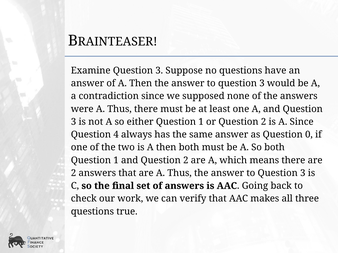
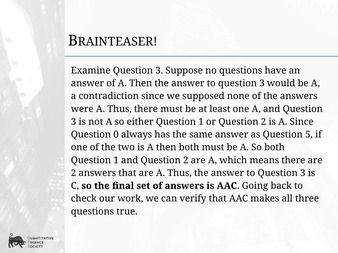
4: 4 -> 0
0: 0 -> 5
